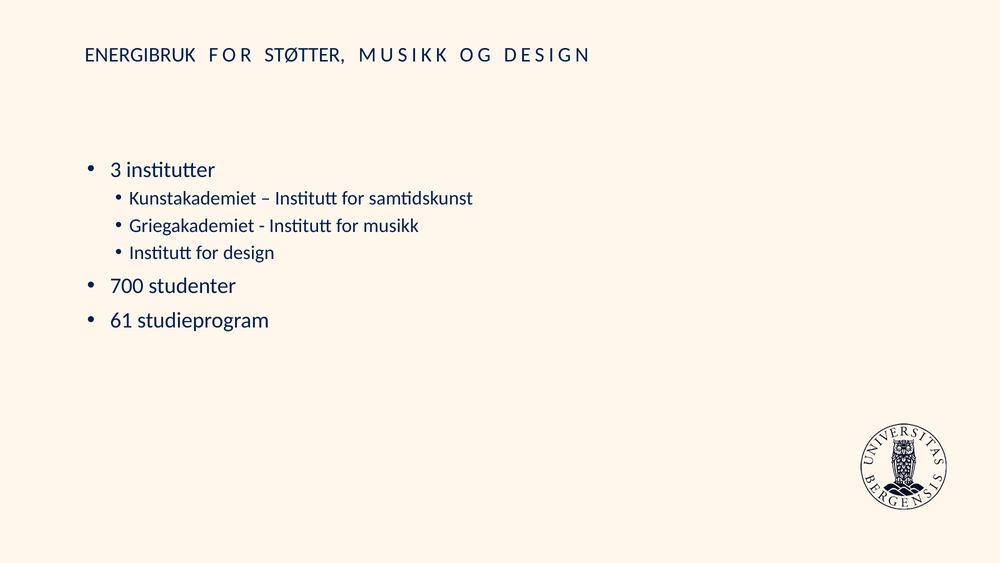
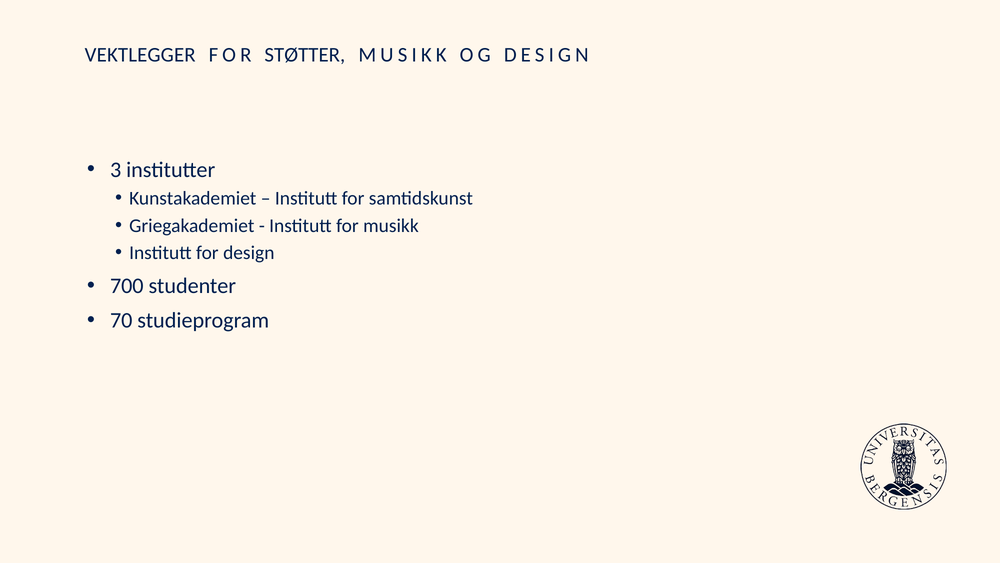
ENERGIBRUK: ENERGIBRUK -> VEKTLEGGER
61: 61 -> 70
